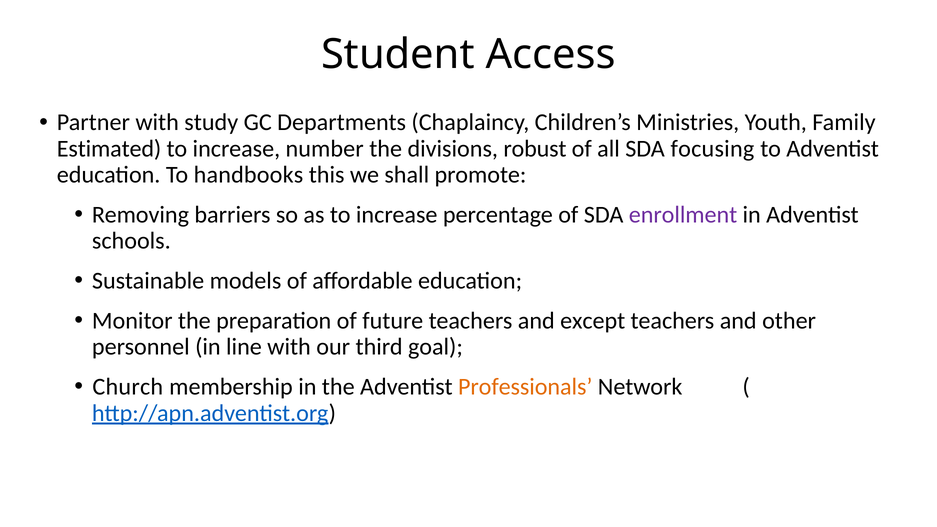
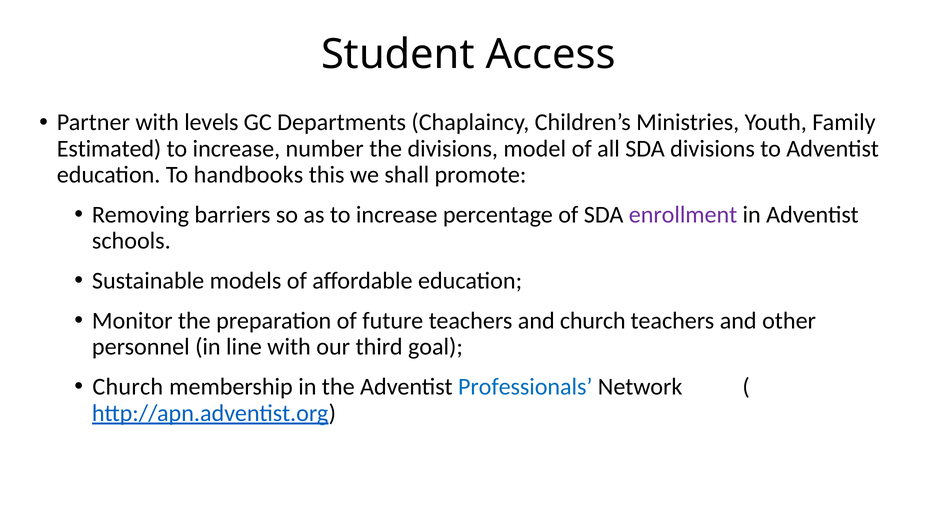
study: study -> levels
robust: robust -> model
SDA focusing: focusing -> divisions
and except: except -> church
Professionals colour: orange -> blue
